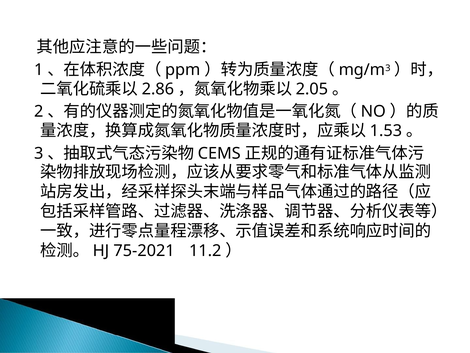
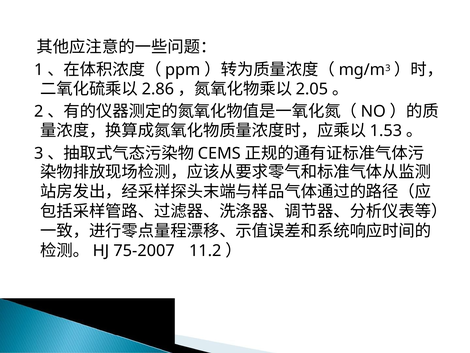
75-2021: 75-2021 -> 75-2007
